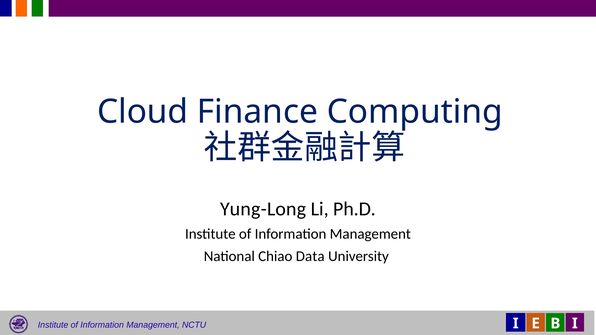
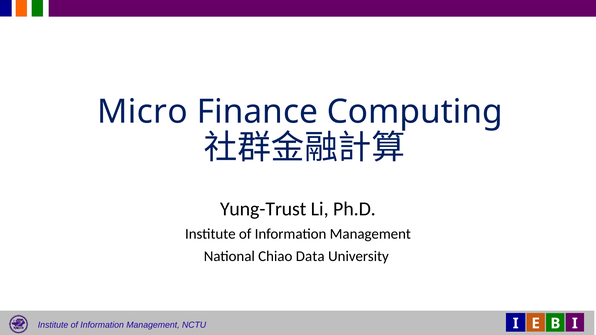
Cloud: Cloud -> Micro
Yung-Long: Yung-Long -> Yung-Trust
